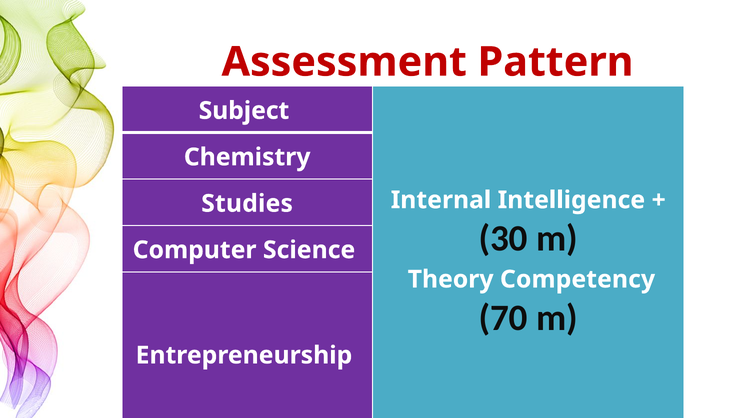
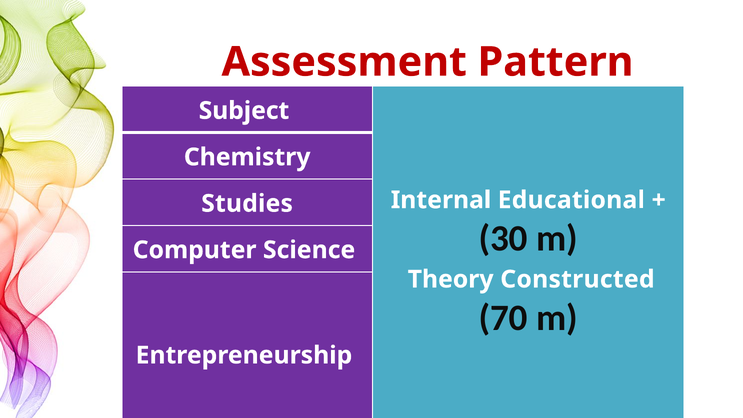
Intelligence: Intelligence -> Educational
Competency: Competency -> Constructed
